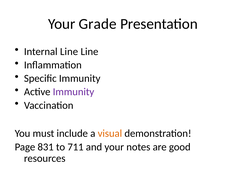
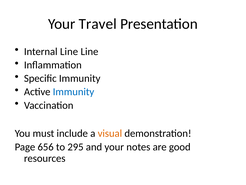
Grade: Grade -> Travel
Immunity at (74, 92) colour: purple -> blue
831: 831 -> 656
711: 711 -> 295
